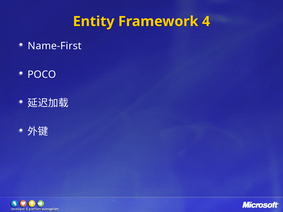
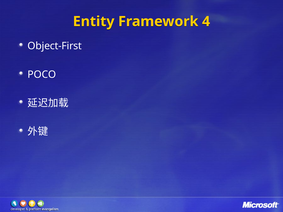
Name-First: Name-First -> Object-First
